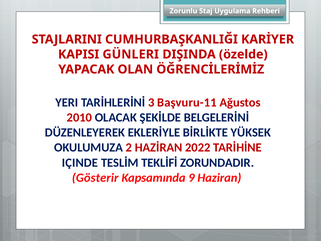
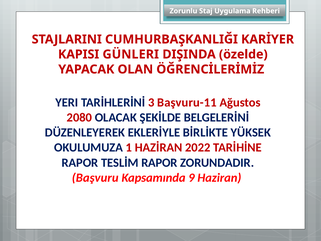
2010: 2010 -> 2080
2: 2 -> 1
IÇINDE at (80, 162): IÇINDE -> RAPOR
TESLİM TEKLİFİ: TEKLİFİ -> RAPOR
Gösterir: Gösterir -> Başvuru
